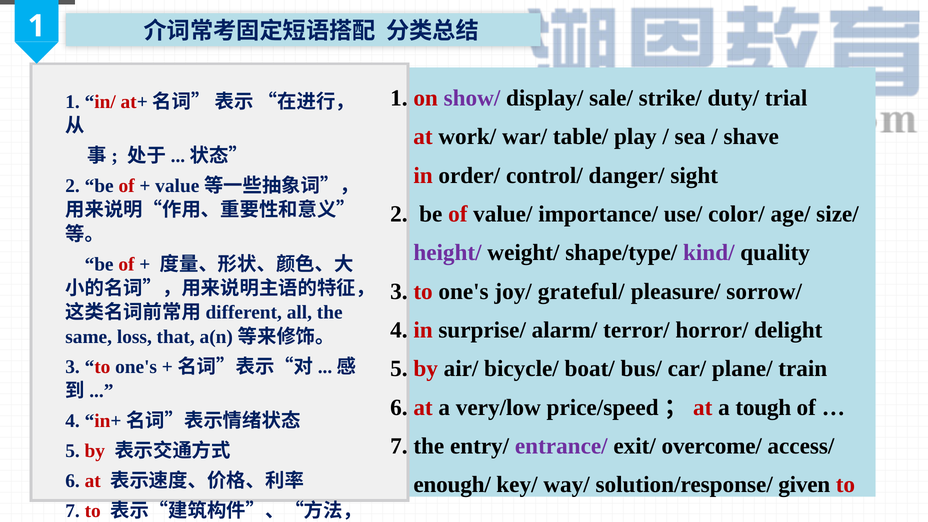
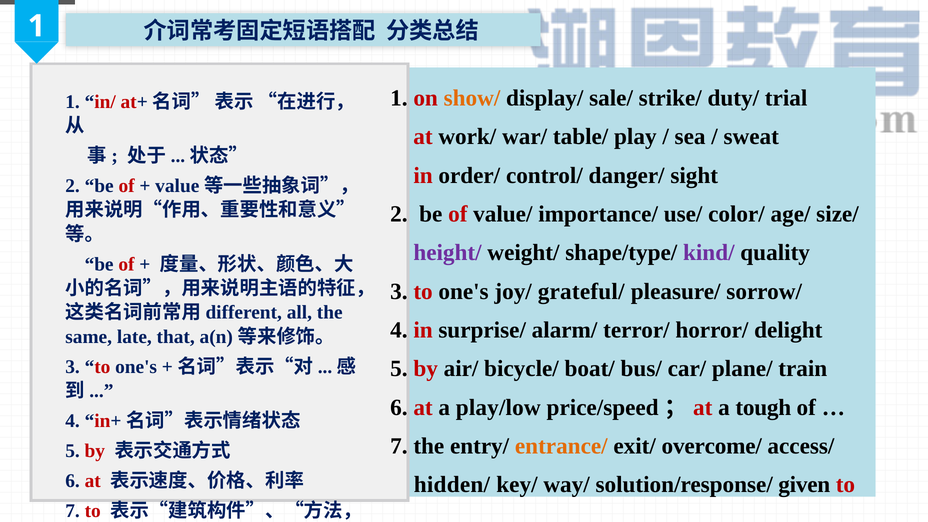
show/ colour: purple -> orange
shave: shave -> sweat
loss: loss -> late
very/low: very/low -> play/low
entrance/ colour: purple -> orange
enough/: enough/ -> hidden/
